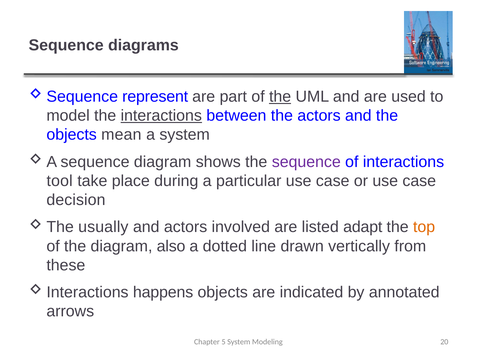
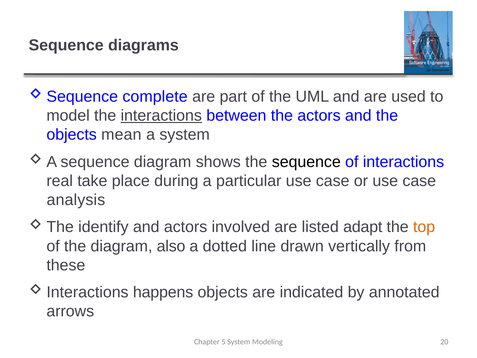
represent: represent -> complete
the at (280, 96) underline: present -> none
sequence at (306, 162) colour: purple -> black
tool: tool -> real
decision: decision -> analysis
usually: usually -> identify
